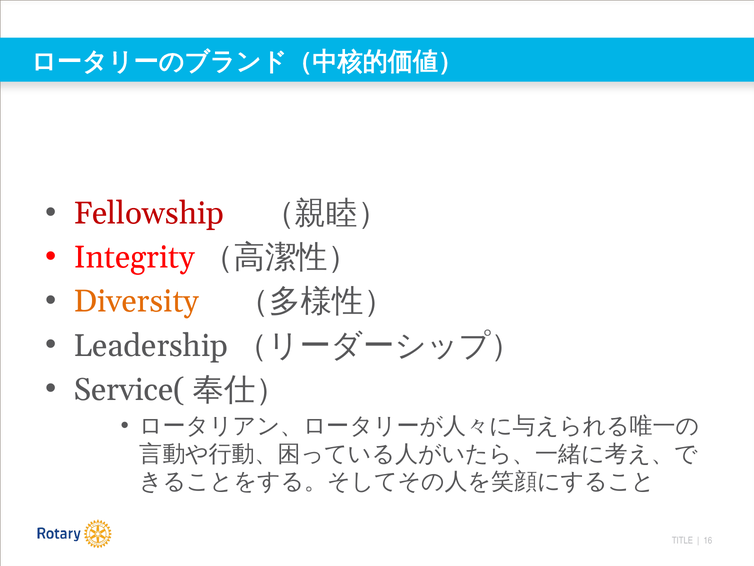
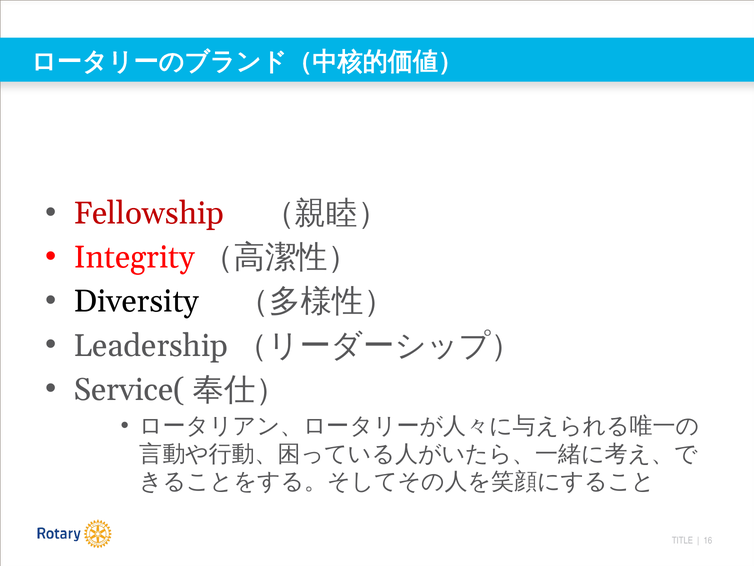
Diversity colour: orange -> black
